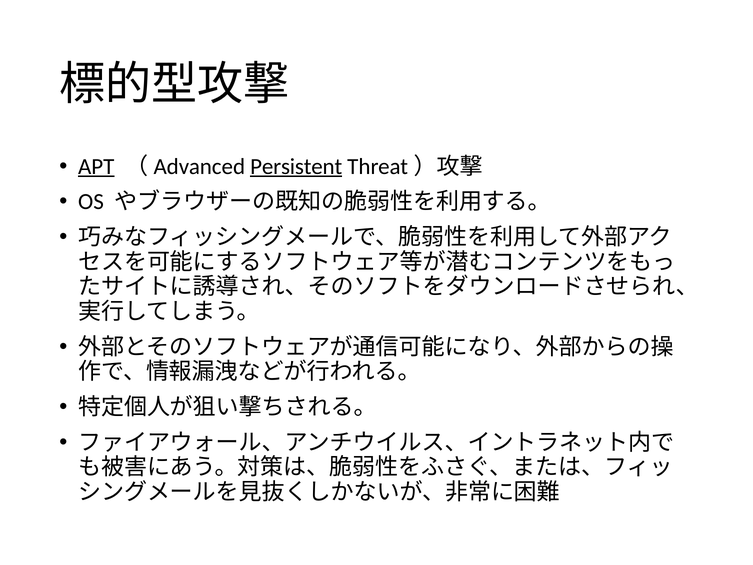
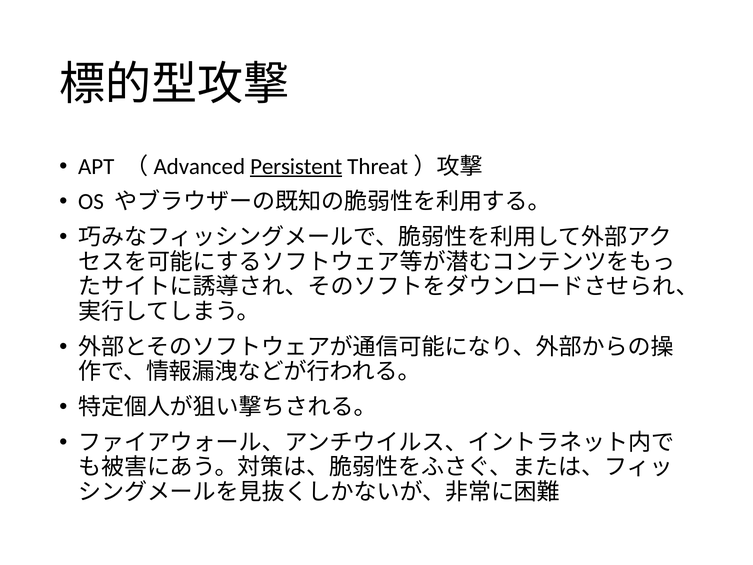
APT underline: present -> none
